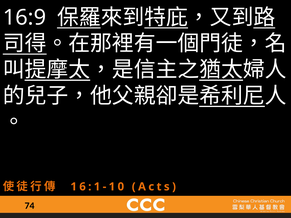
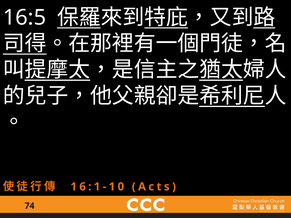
16:9: 16:9 -> 16:5
